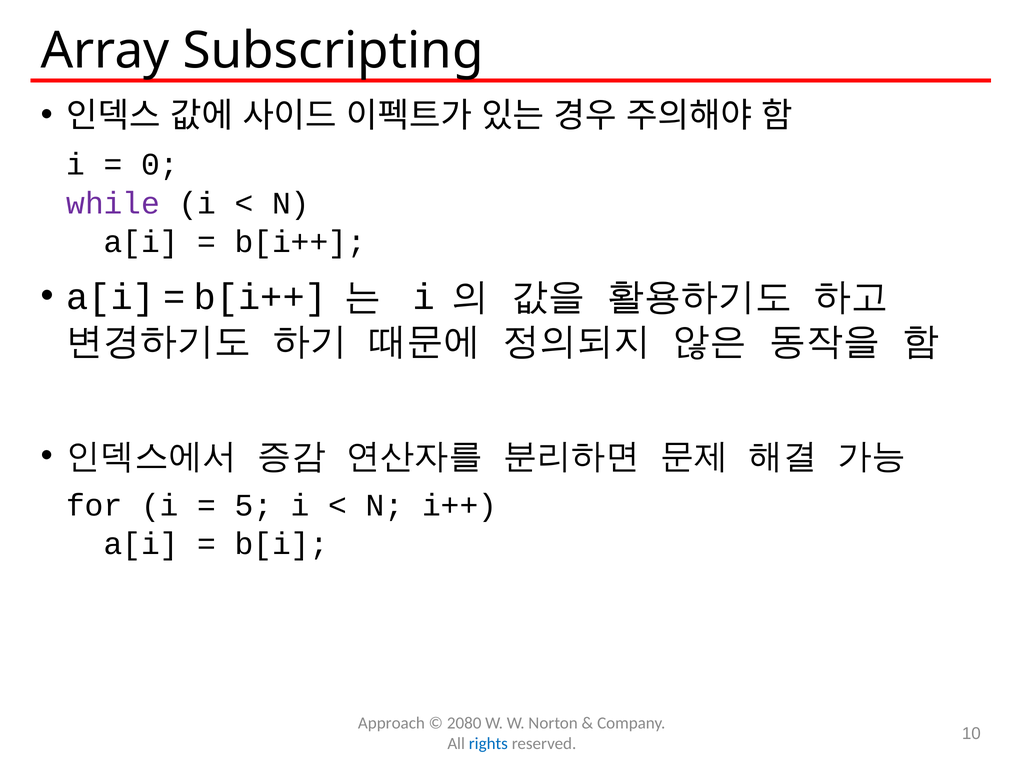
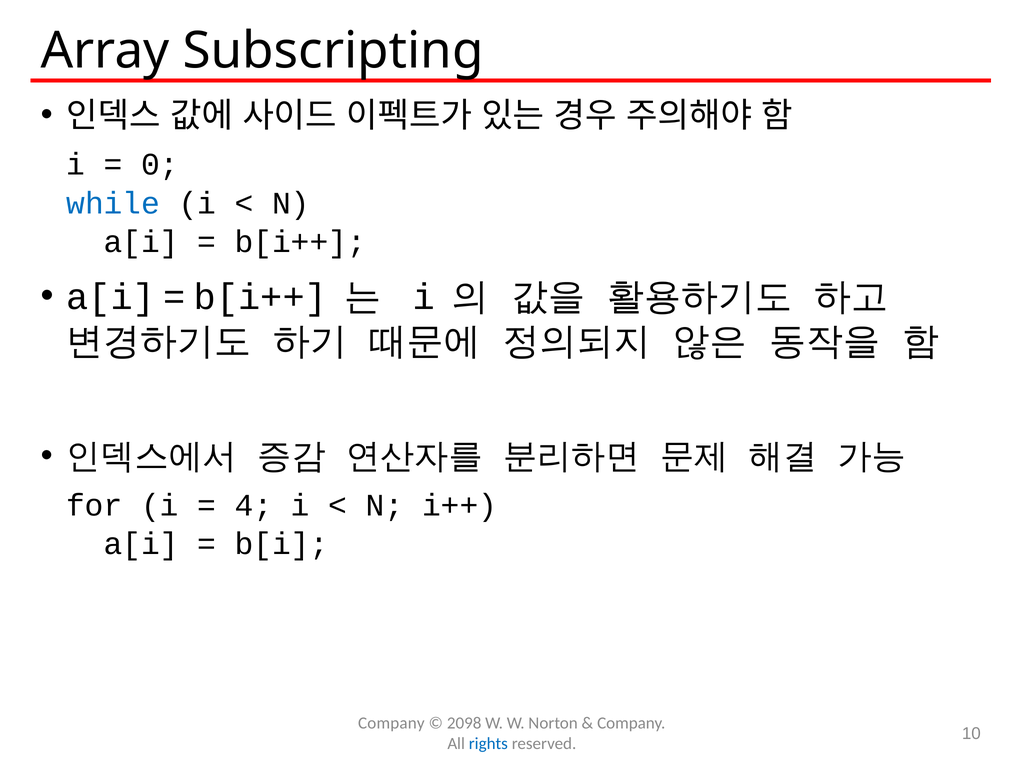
while colour: purple -> blue
5: 5 -> 4
Approach at (391, 723): Approach -> Company
2080: 2080 -> 2098
